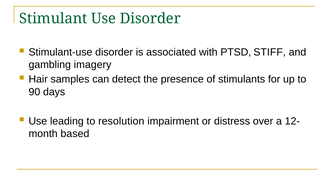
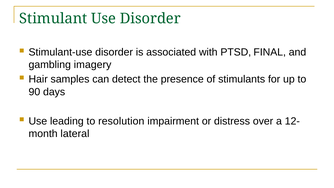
STIFF: STIFF -> FINAL
based: based -> lateral
